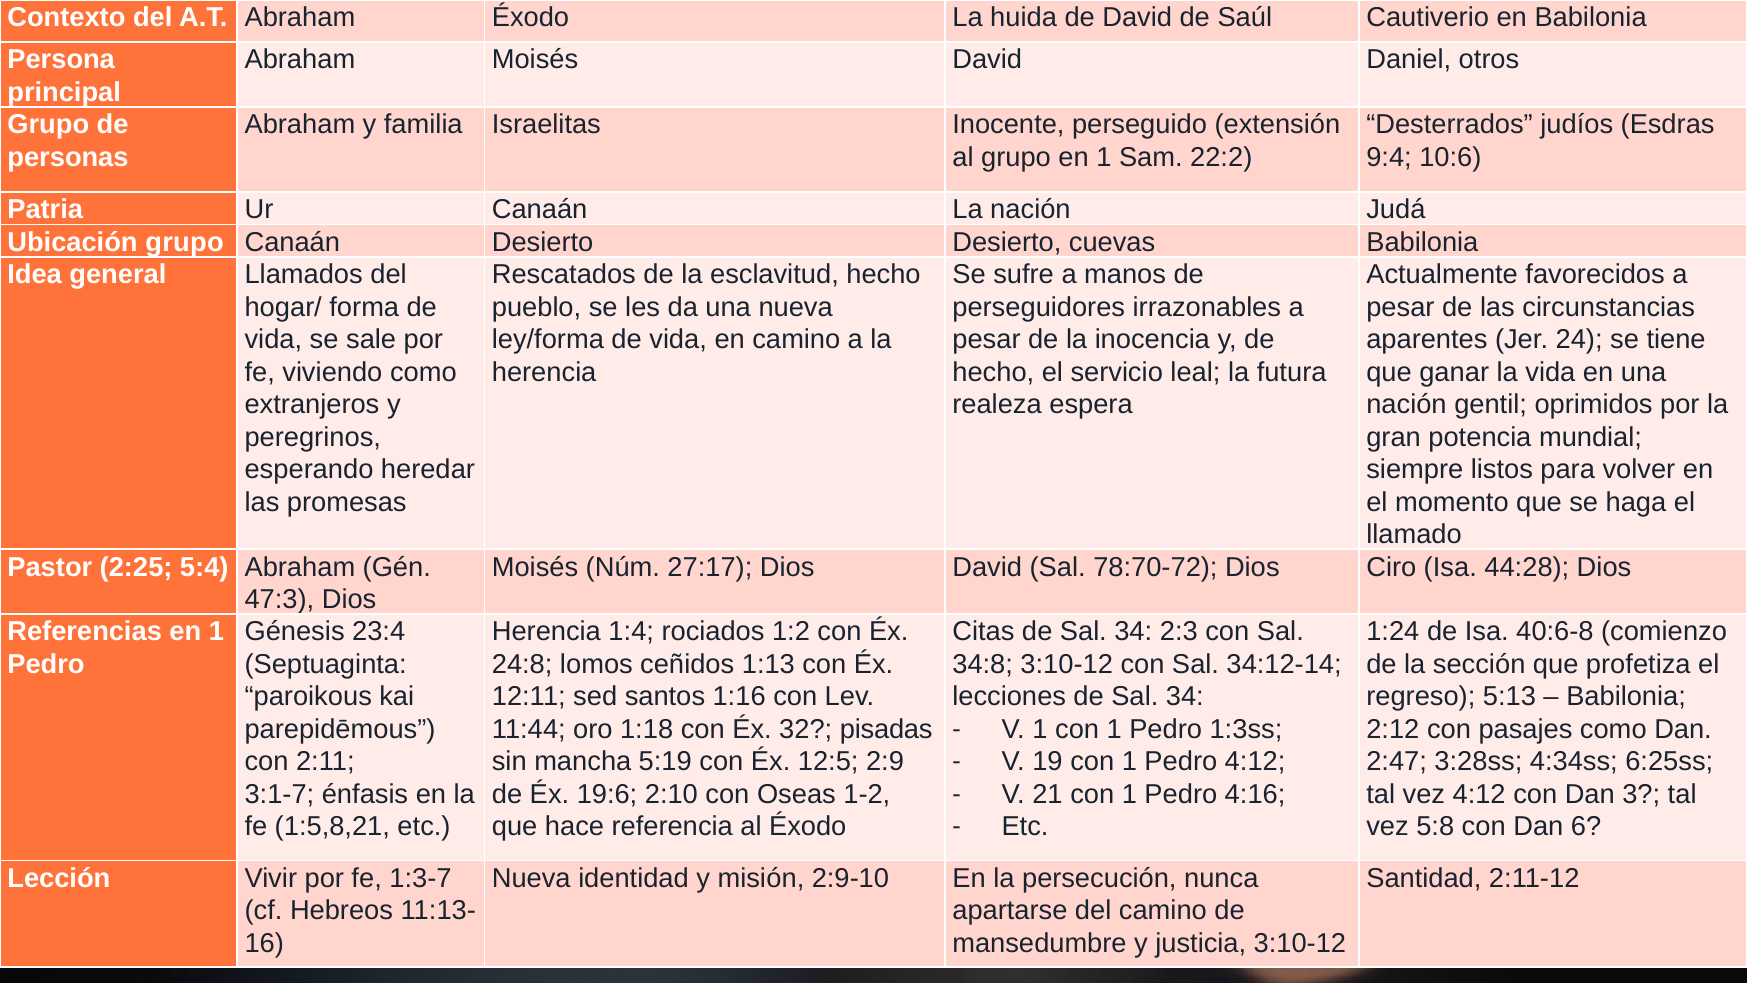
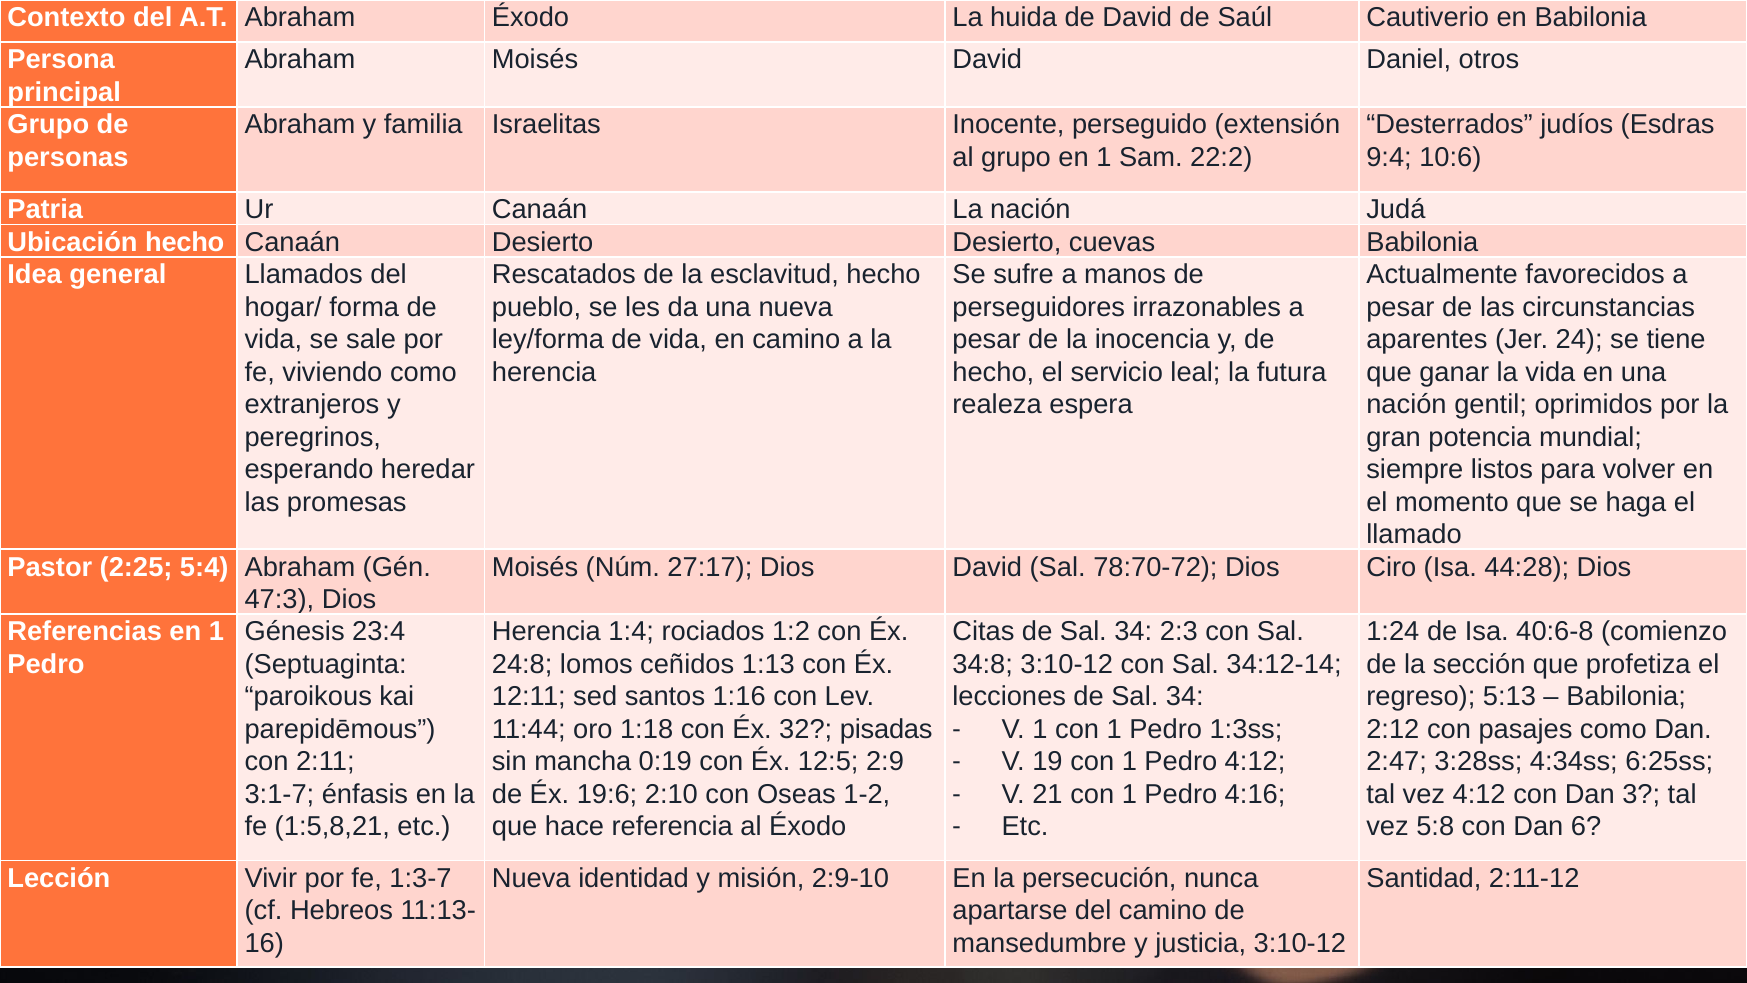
Ubicación grupo: grupo -> hecho
5:19: 5:19 -> 0:19
